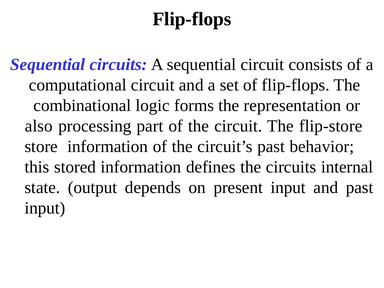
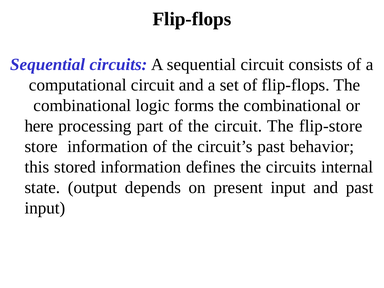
forms the representation: representation -> combinational
also: also -> here
